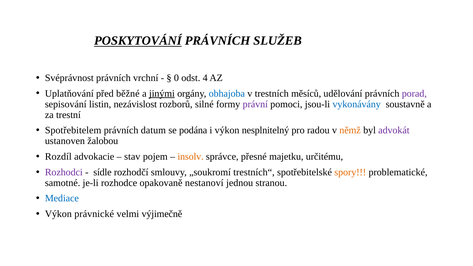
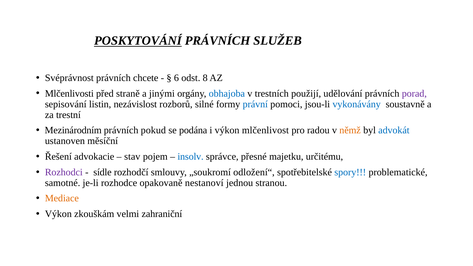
vrchní: vrchní -> chcete
0: 0 -> 6
4: 4 -> 8
Uplatňování: Uplatňování -> Mlčenlivosti
běžné: běžné -> straně
jinými underline: present -> none
měsíců: měsíců -> použijí
právní colour: purple -> blue
Spotřebitelem: Spotřebitelem -> Mezinárodním
datum: datum -> pokud
nesplnitelný: nesplnitelný -> mlčenlivost
advokát colour: purple -> blue
žalobou: žalobou -> měsíční
Rozdíl: Rozdíl -> Řešení
insolv colour: orange -> blue
trestních“: trestních“ -> odložení“
spory colour: orange -> blue
Mediace colour: blue -> orange
právnické: právnické -> zkouškám
výjimečně: výjimečně -> zahraniční
